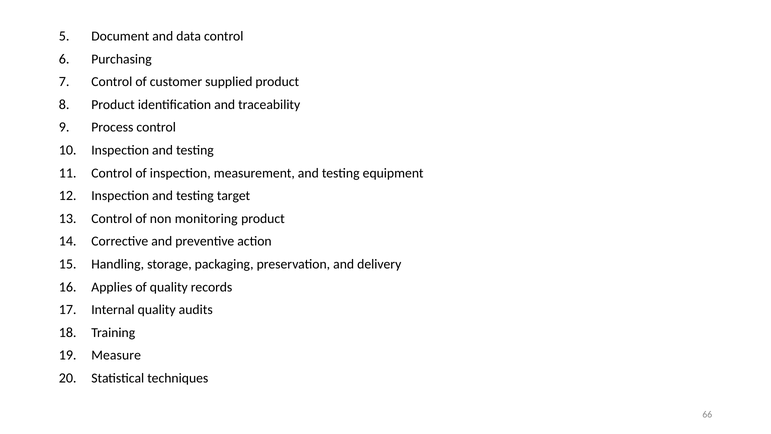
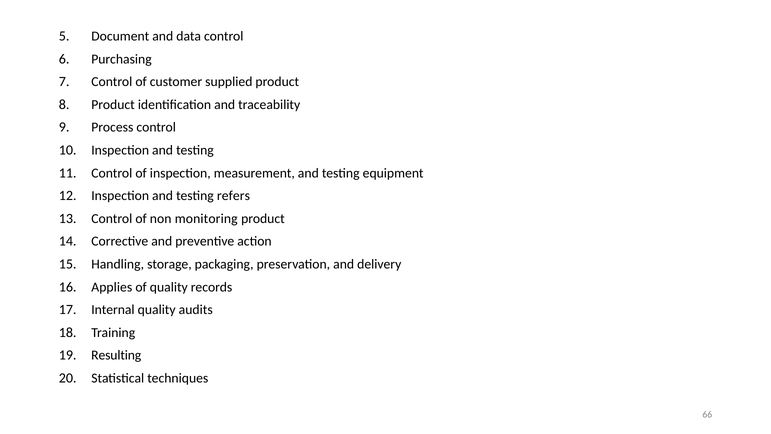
target: target -> refers
Measure: Measure -> Resulting
